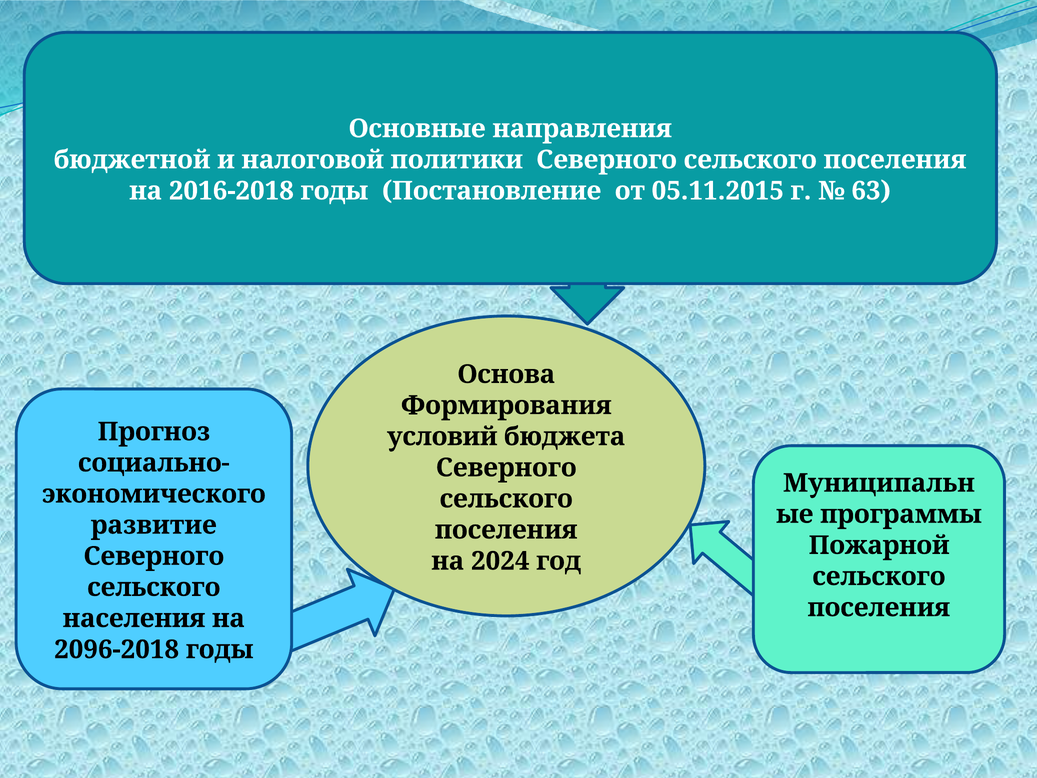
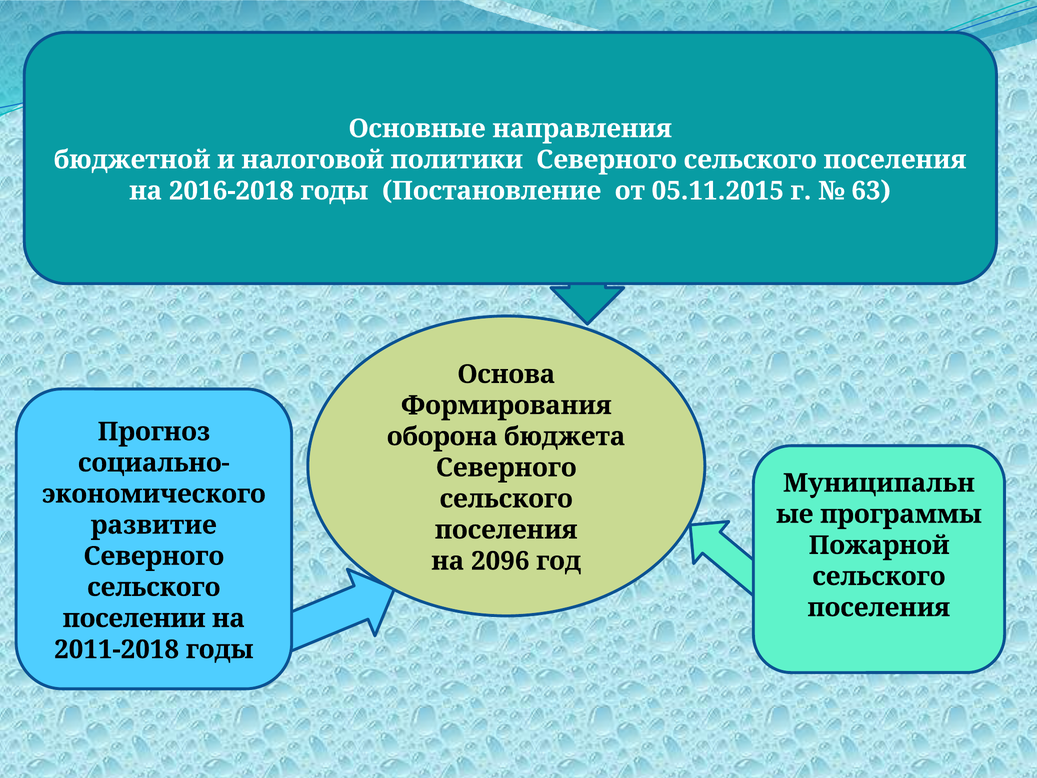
условий: условий -> оборона
2024: 2024 -> 2096
населения: населения -> поселении
2096-2018: 2096-2018 -> 2011-2018
